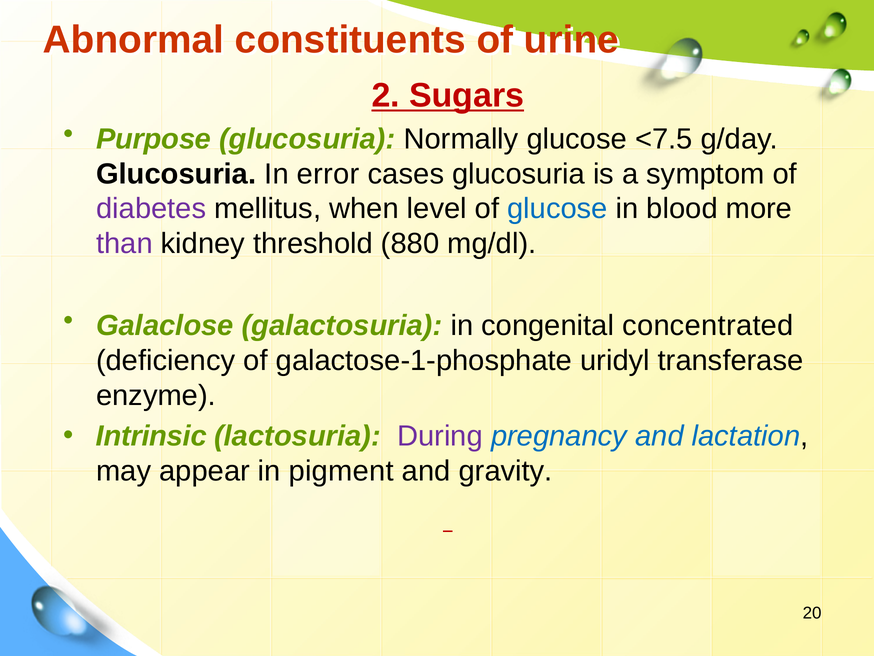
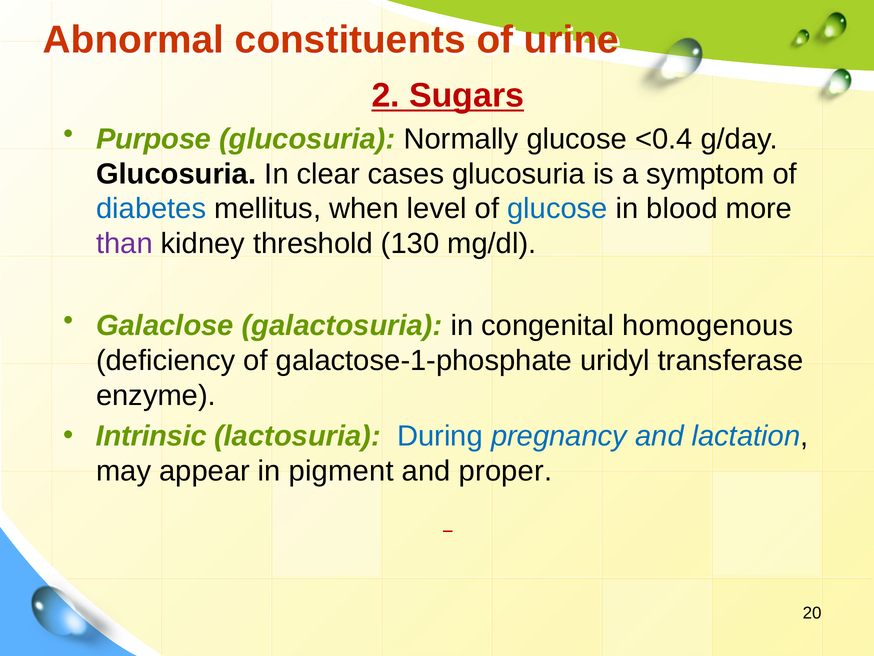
<7.5: <7.5 -> <0.4
error: error -> clear
diabetes colour: purple -> blue
880: 880 -> 130
concentrated: concentrated -> homogenous
During colour: purple -> blue
gravity: gravity -> proper
